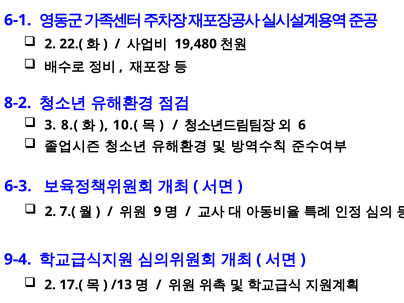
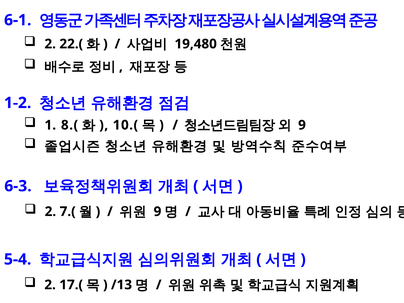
8-2: 8-2 -> 1-2
3: 3 -> 1
6 at (302, 125): 6 -> 9
9-4: 9-4 -> 5-4
